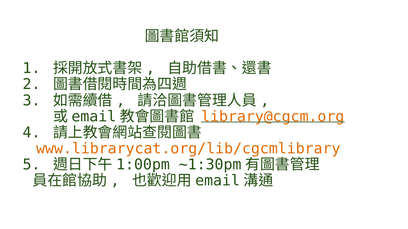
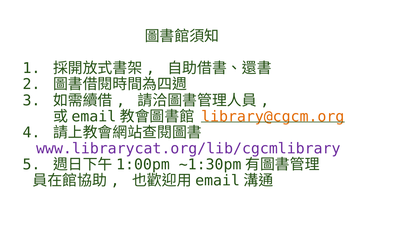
www.librarycat.org/lib/cgcmlibrary colour: orange -> purple
